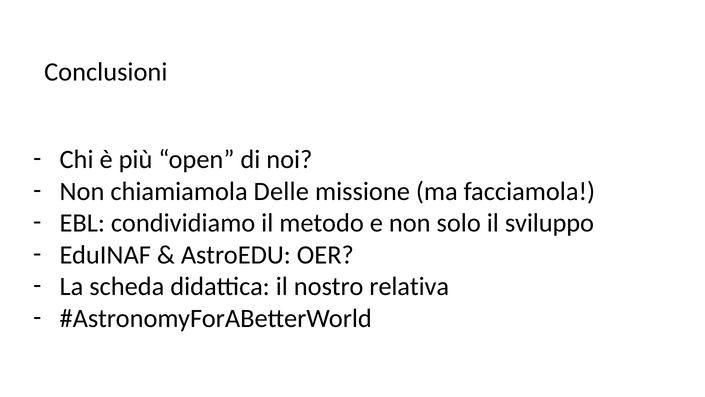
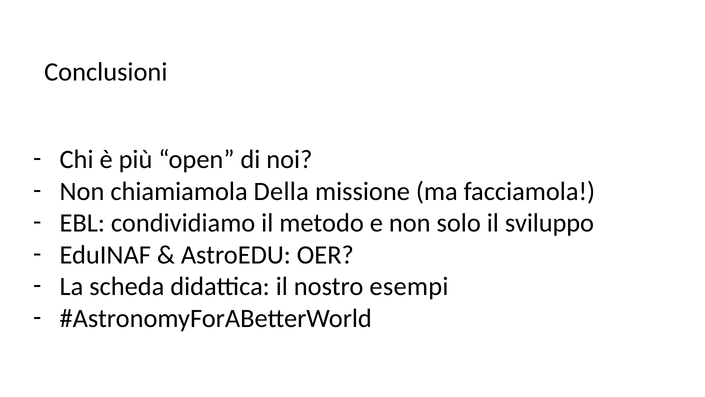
Delle: Delle -> Della
relativa: relativa -> esempi
